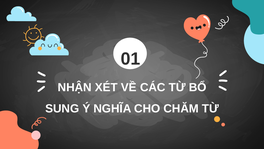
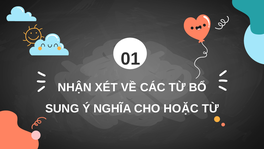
CHĂM: CHĂM -> HOẶC
